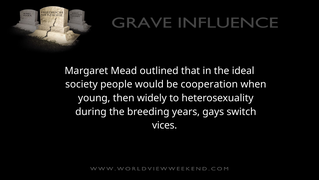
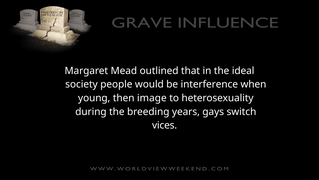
cooperation: cooperation -> interference
widely: widely -> image
